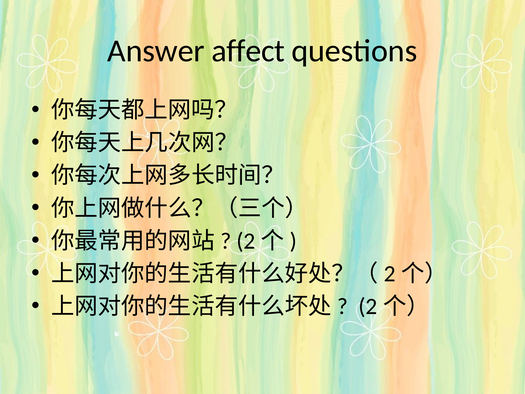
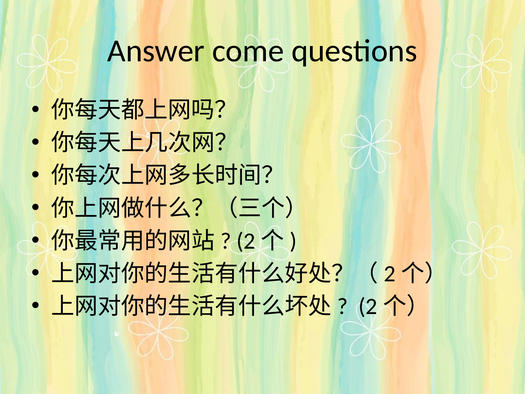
affect: affect -> come
